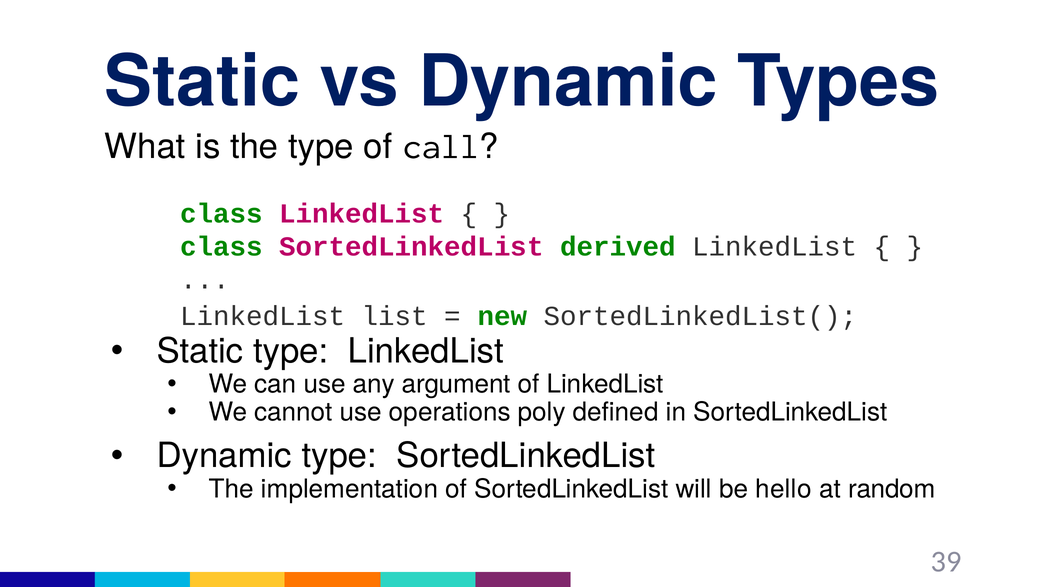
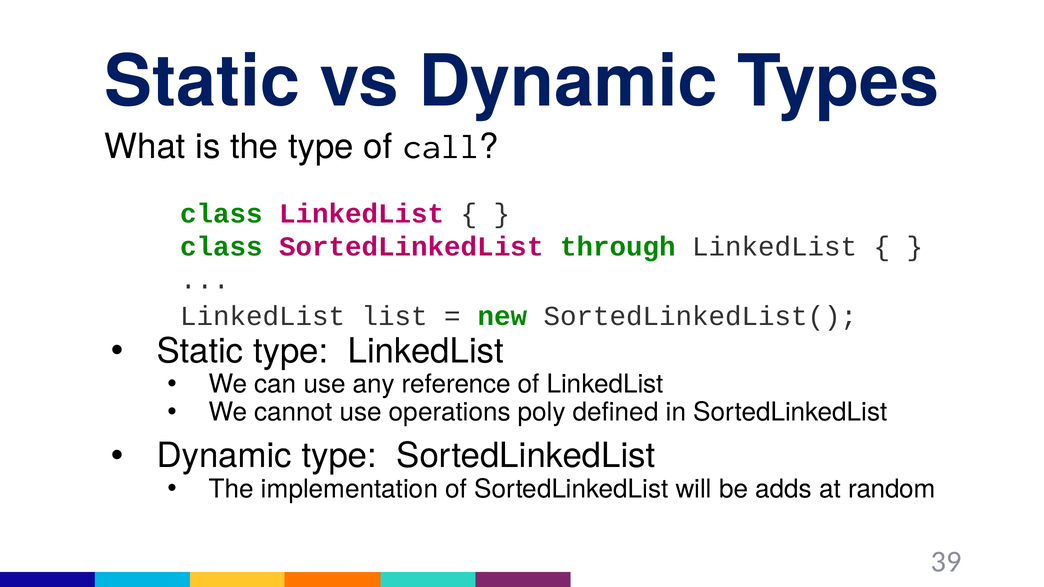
derived: derived -> through
argument: argument -> reference
hello: hello -> adds
